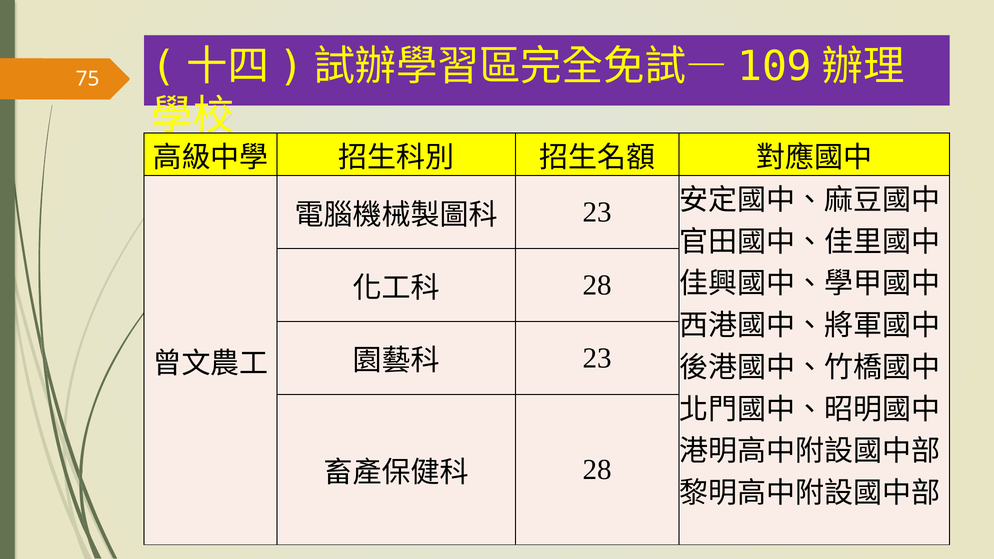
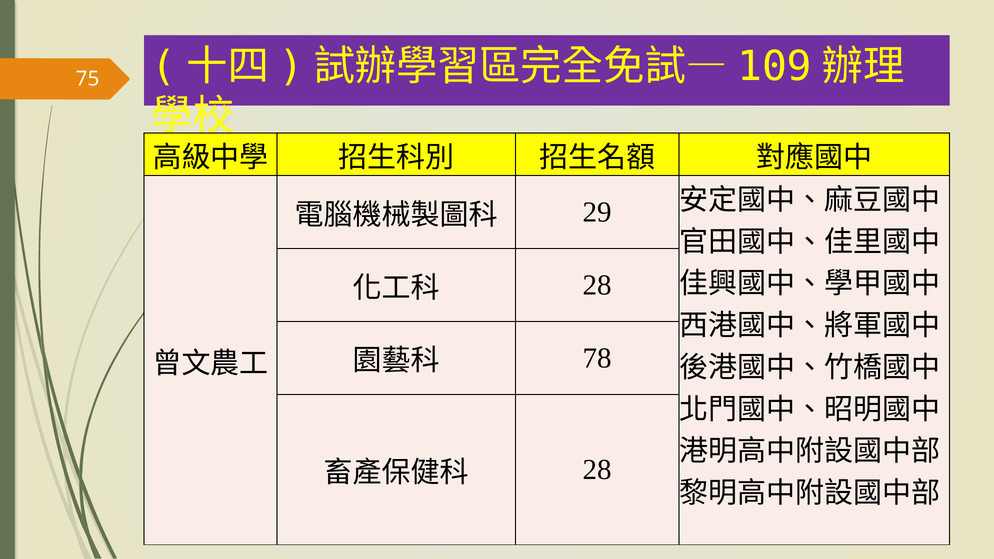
23 at (597, 212): 23 -> 29
23 at (597, 358): 23 -> 78
